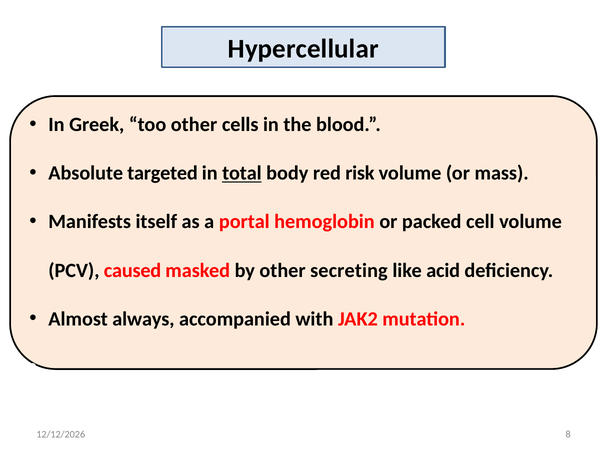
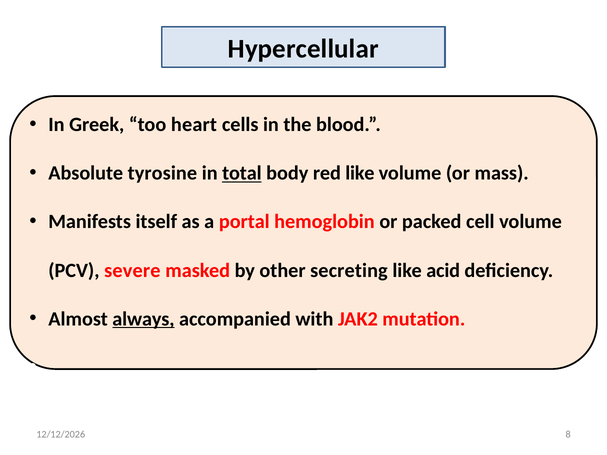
too other: other -> heart
targeted: targeted -> tyrosine
red risk: risk -> like
caused: caused -> severe
always underline: none -> present
